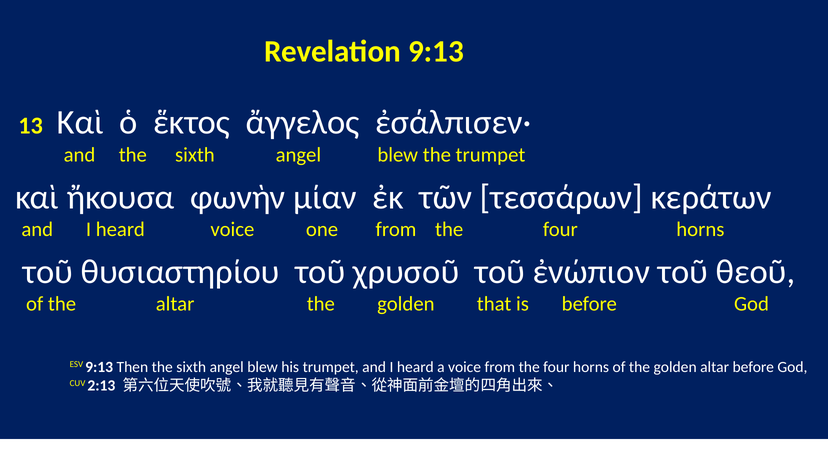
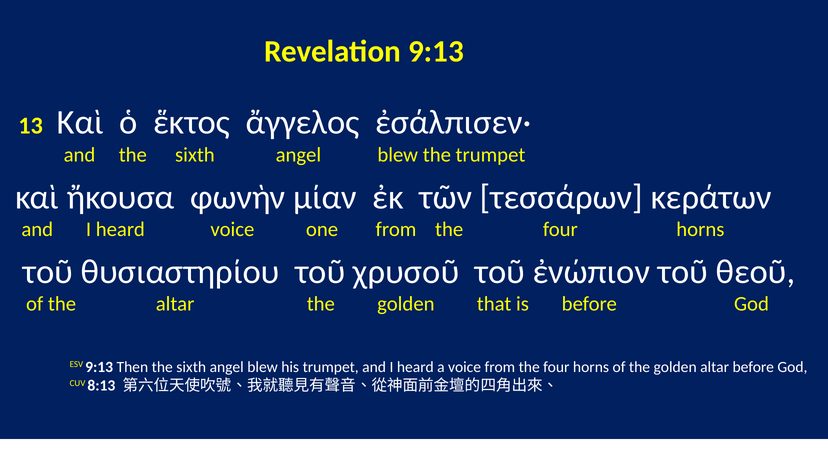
2:13: 2:13 -> 8:13
